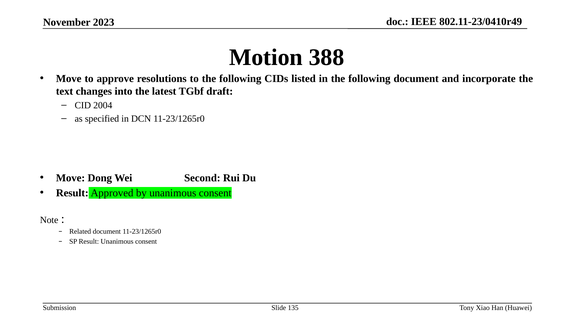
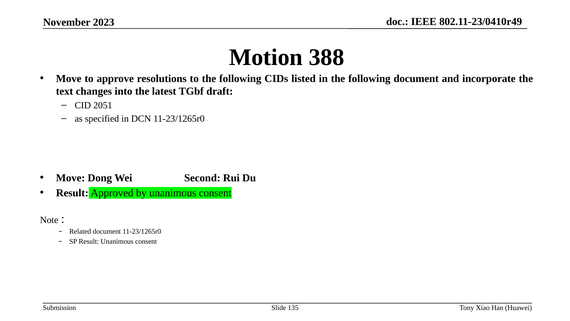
2004: 2004 -> 2051
